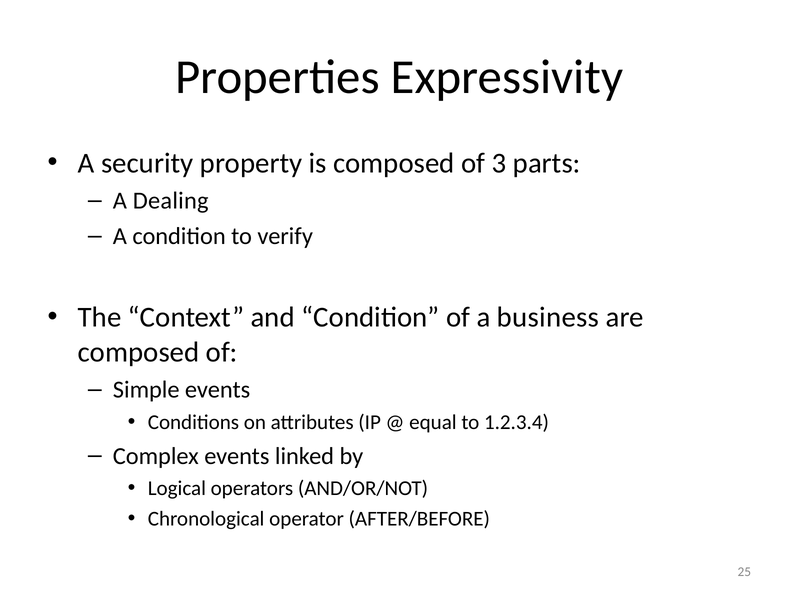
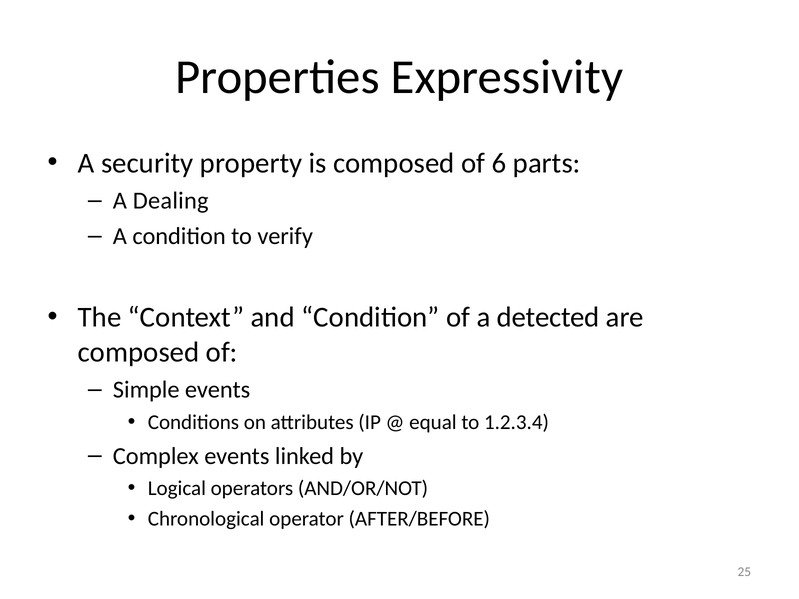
3: 3 -> 6
business: business -> detected
